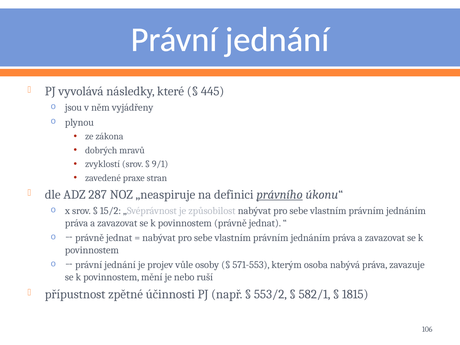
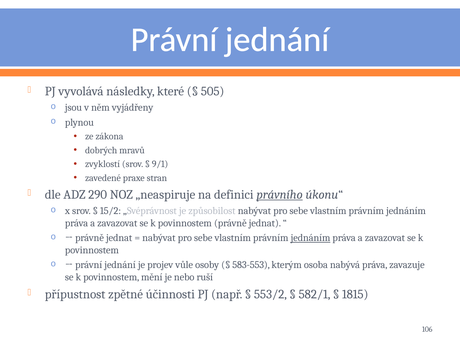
445: 445 -> 505
287: 287 -> 290
jednáním at (310, 238) underline: none -> present
571-553: 571-553 -> 583-553
